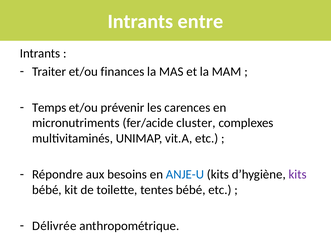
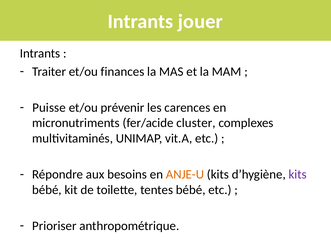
entre: entre -> jouer
Temps: Temps -> Puisse
ANJE-U colour: blue -> orange
Délivrée: Délivrée -> Prioriser
